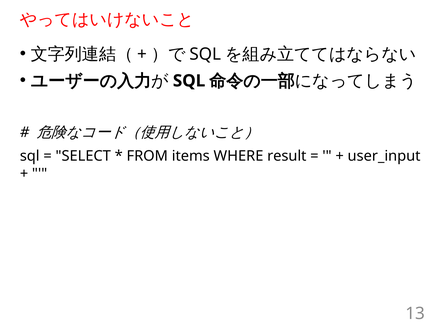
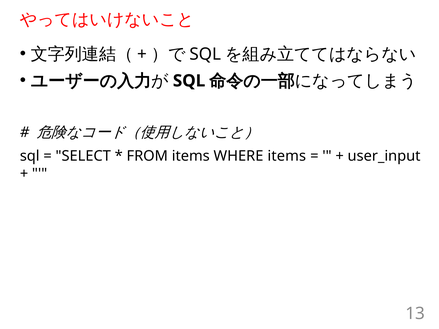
WHERE result: result -> items
